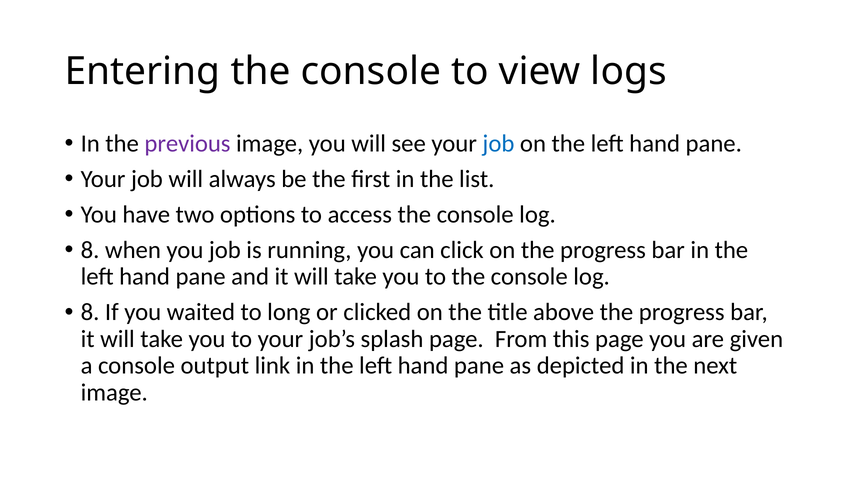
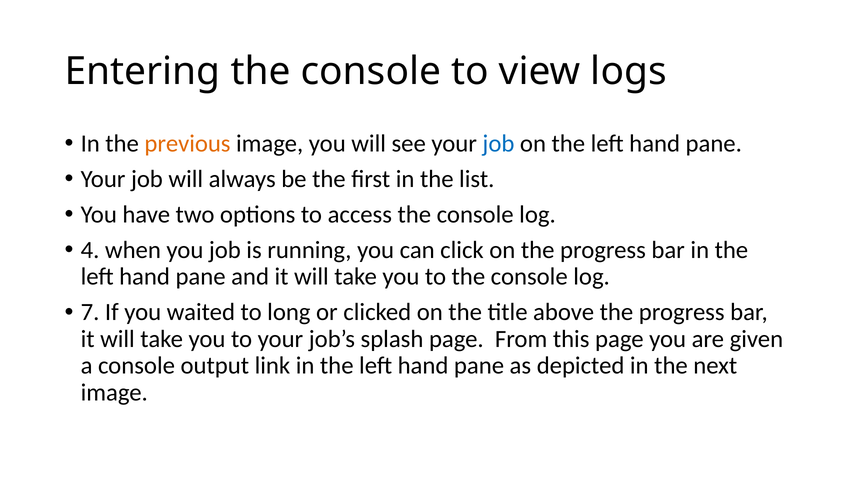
previous colour: purple -> orange
8 at (90, 250): 8 -> 4
8 at (90, 313): 8 -> 7
